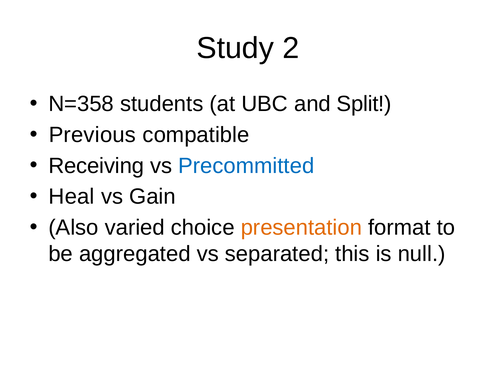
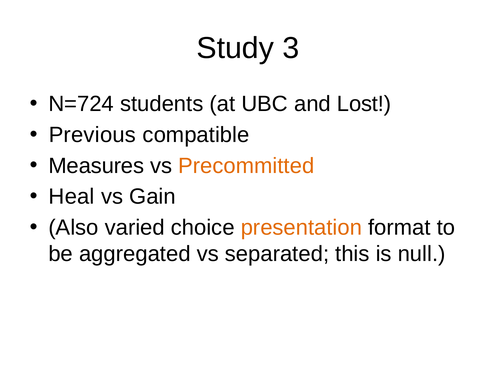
2: 2 -> 3
N=358: N=358 -> N=724
Split: Split -> Lost
Receiving: Receiving -> Measures
Precommitted colour: blue -> orange
